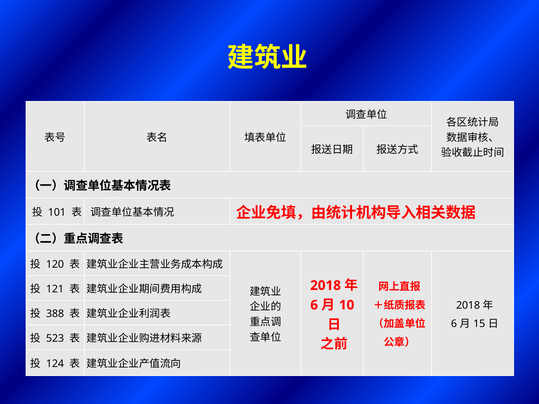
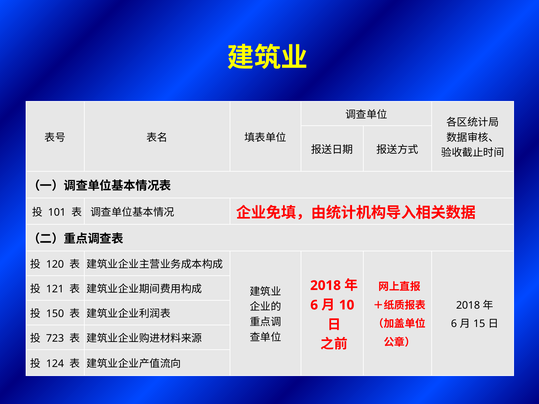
388: 388 -> 150
523: 523 -> 723
